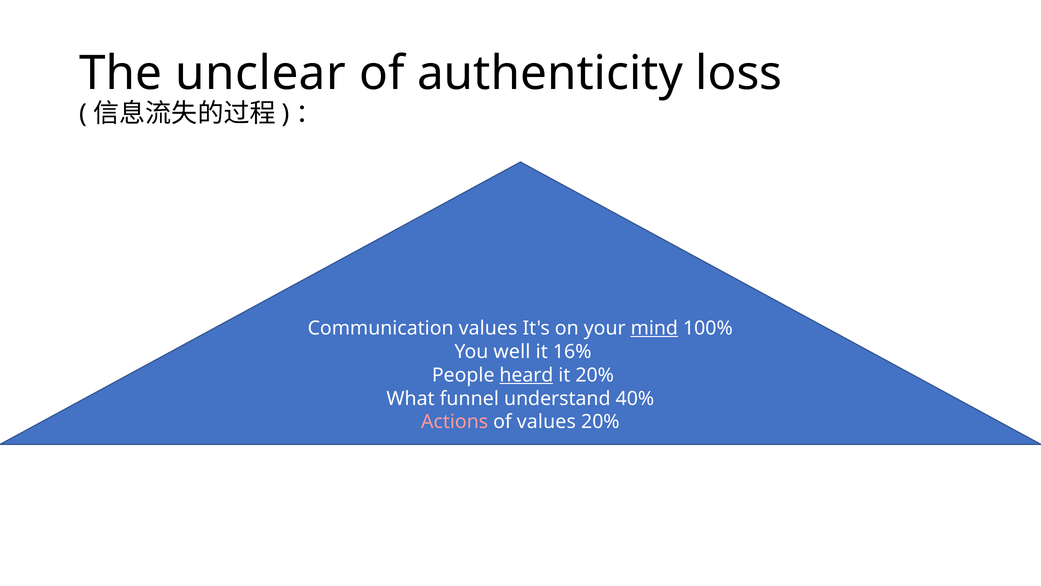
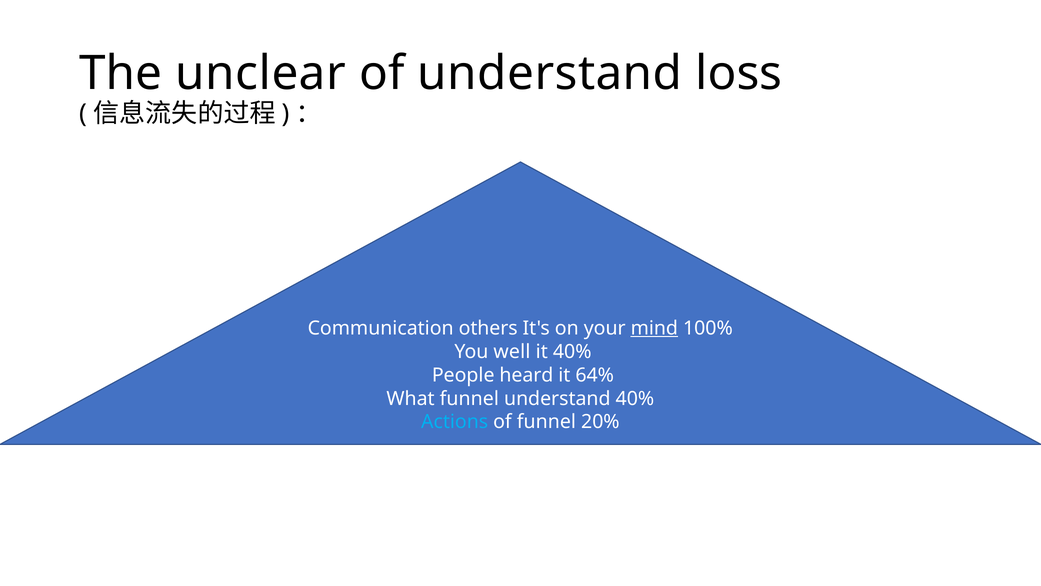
of authenticity: authenticity -> understand
Communication values: values -> others
it 16%: 16% -> 40%
heard underline: present -> none
it 20%: 20% -> 64%
Actions colour: pink -> light blue
of values: values -> funnel
